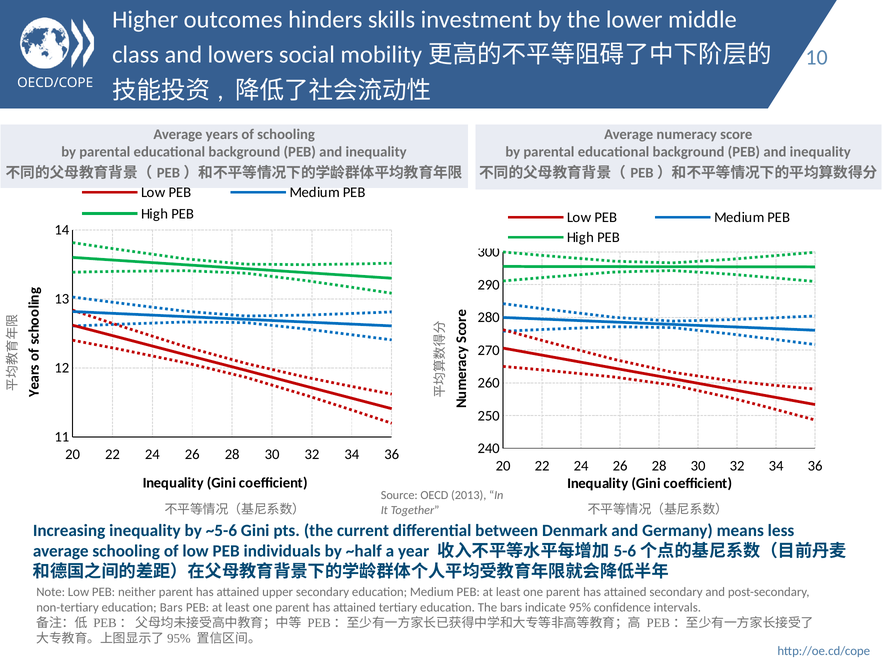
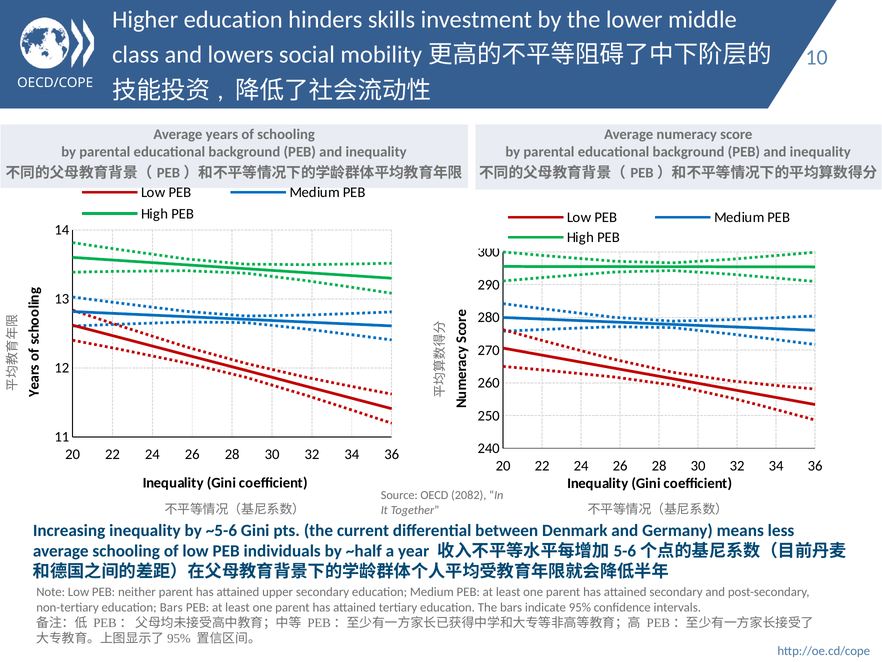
Higher outcomes: outcomes -> education
2013: 2013 -> 2082
